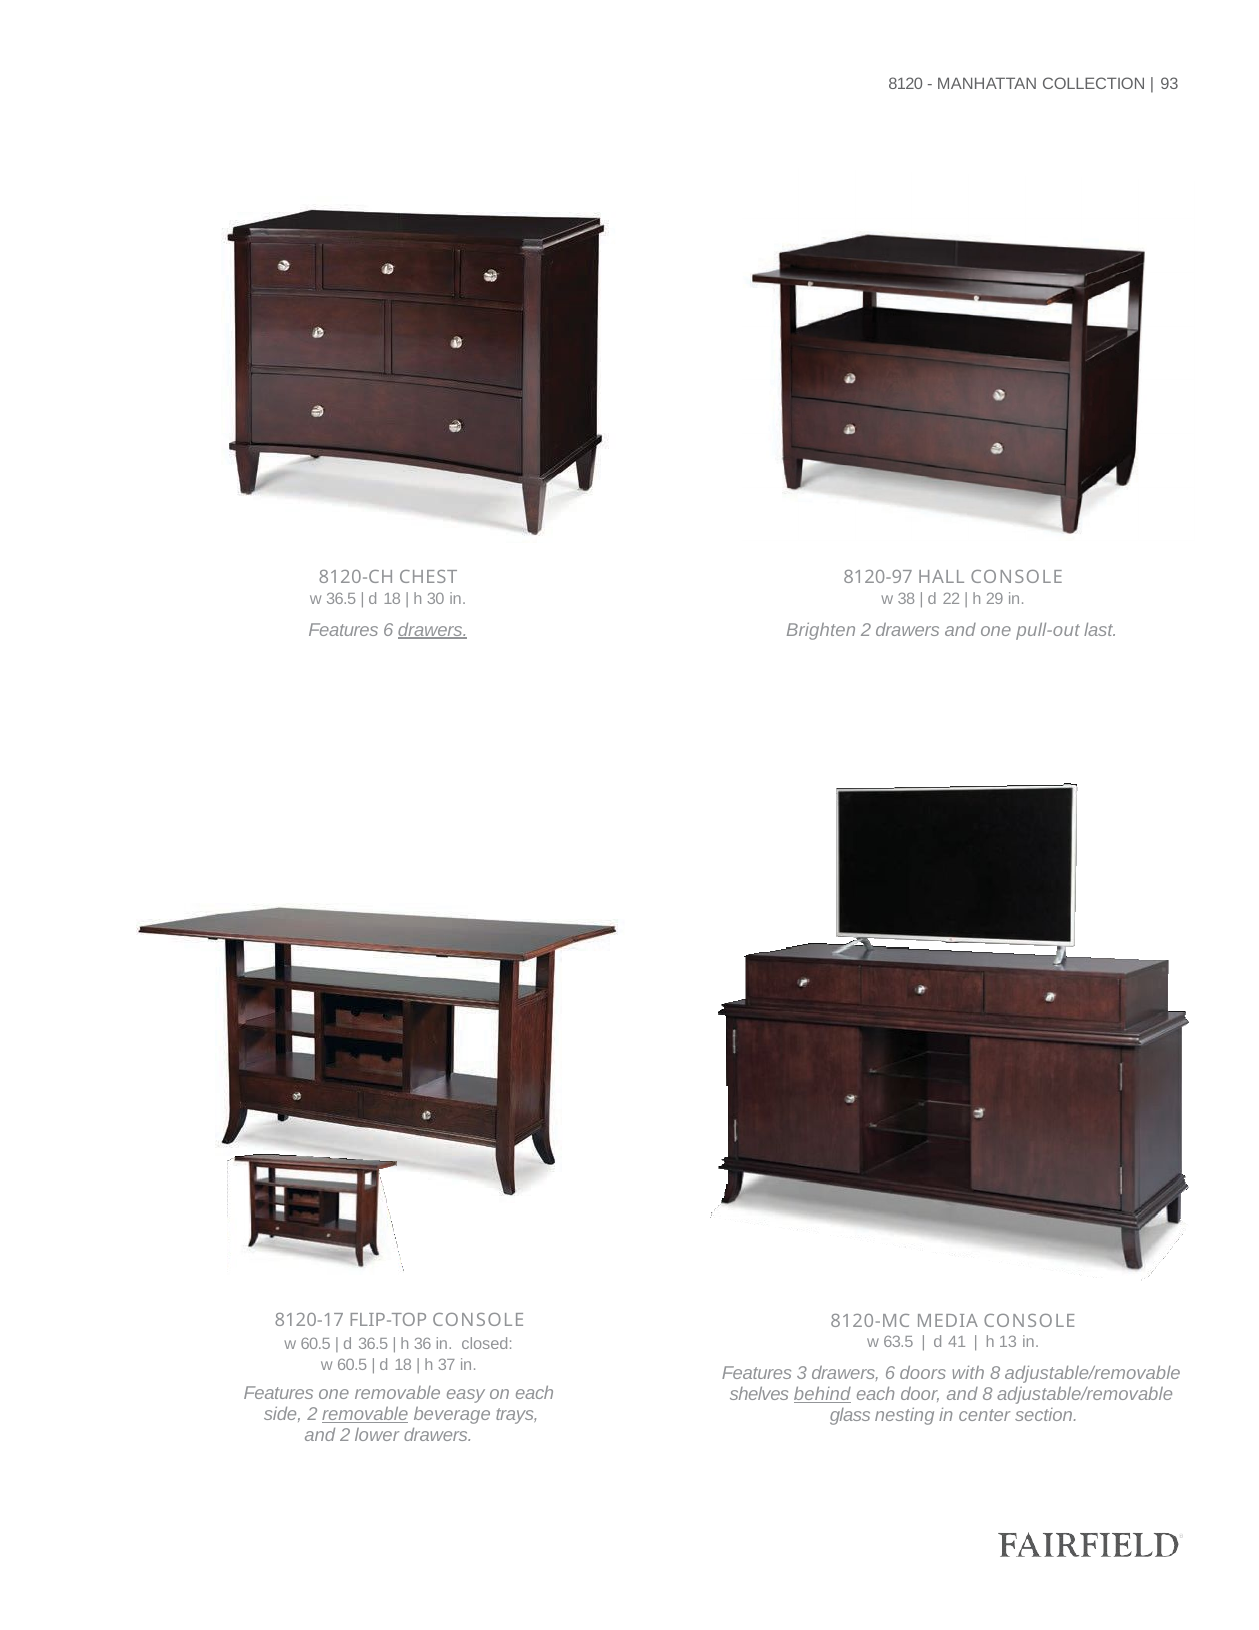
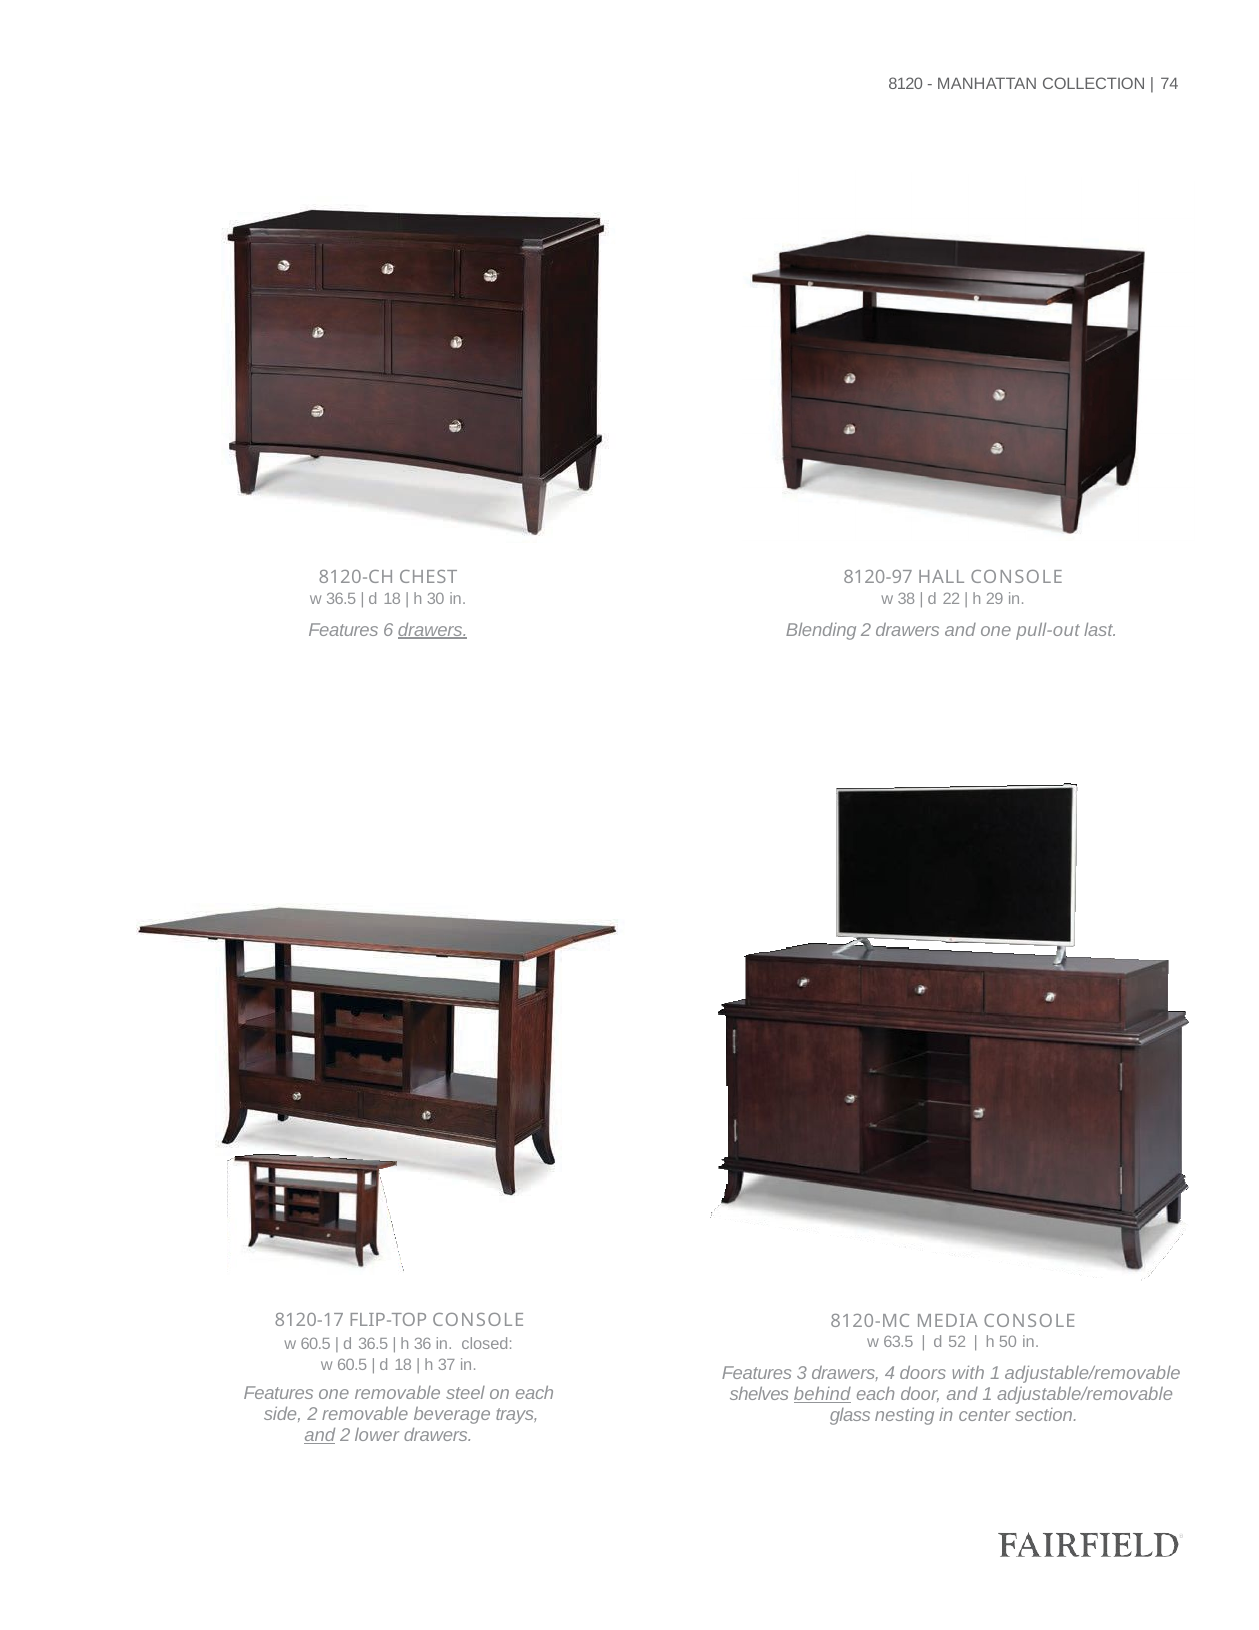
93: 93 -> 74
Brighten: Brighten -> Blending
41: 41 -> 52
13: 13 -> 50
drawers 6: 6 -> 4
with 8: 8 -> 1
easy: easy -> steel
and 8: 8 -> 1
removable at (365, 1414) underline: present -> none
and at (320, 1435) underline: none -> present
